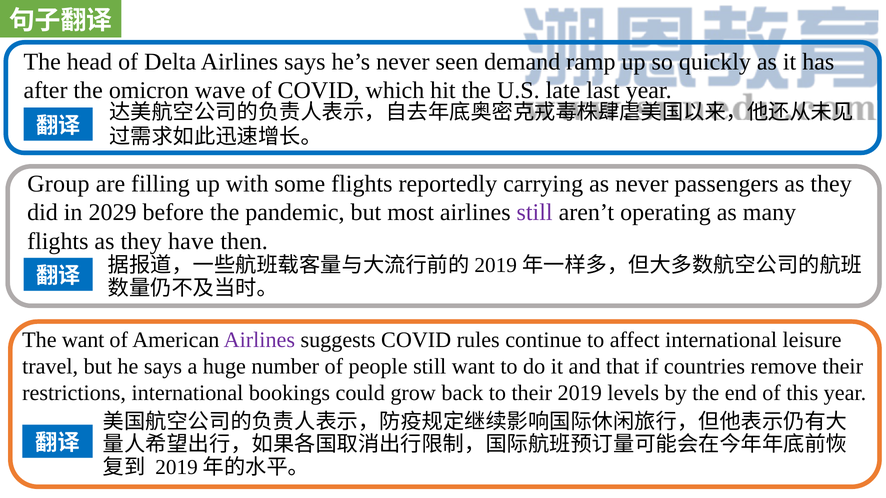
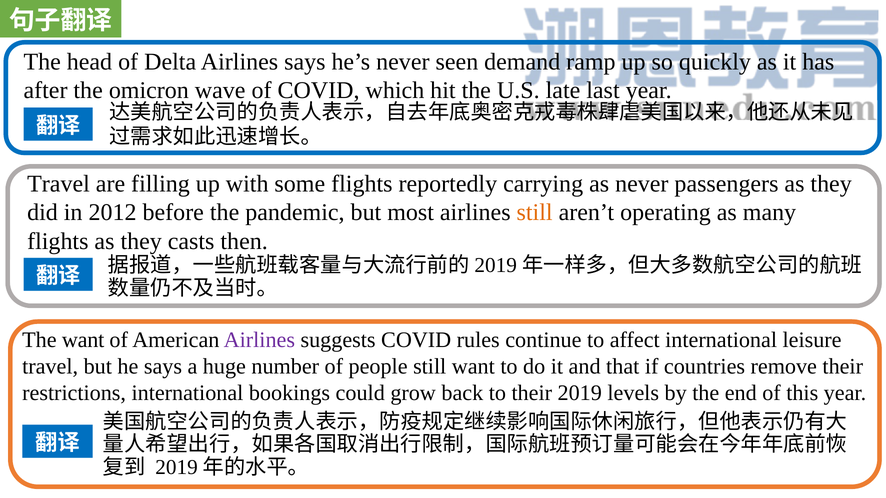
Group at (58, 184): Group -> Travel
2029: 2029 -> 2012
still at (535, 213) colour: purple -> orange
have: have -> casts
